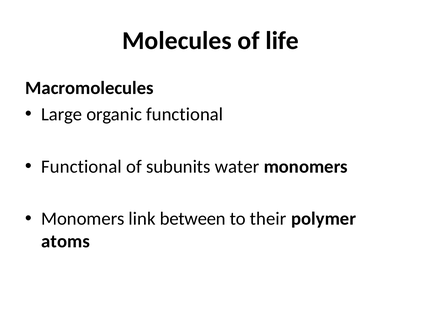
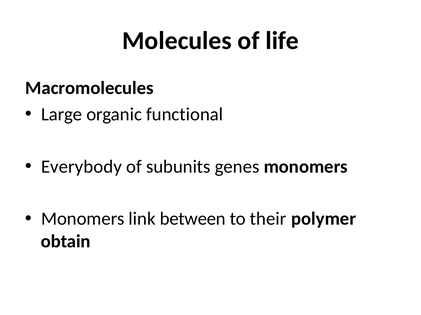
Functional at (81, 167): Functional -> Everybody
water: water -> genes
atoms: atoms -> obtain
